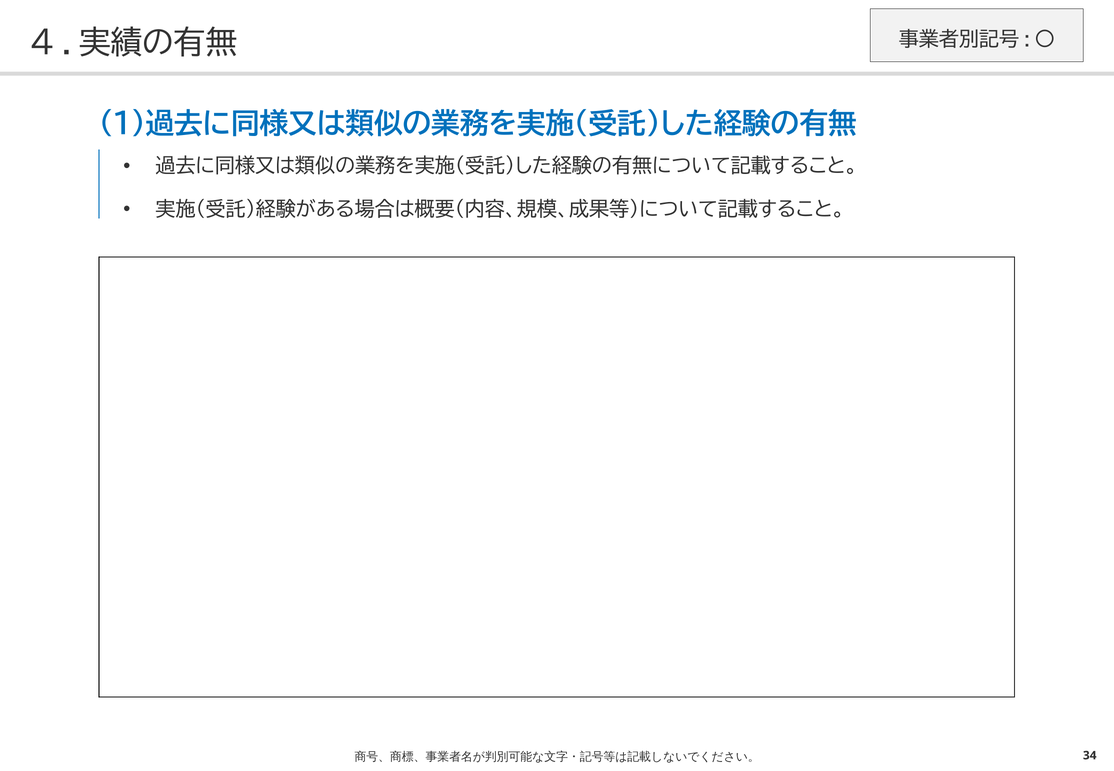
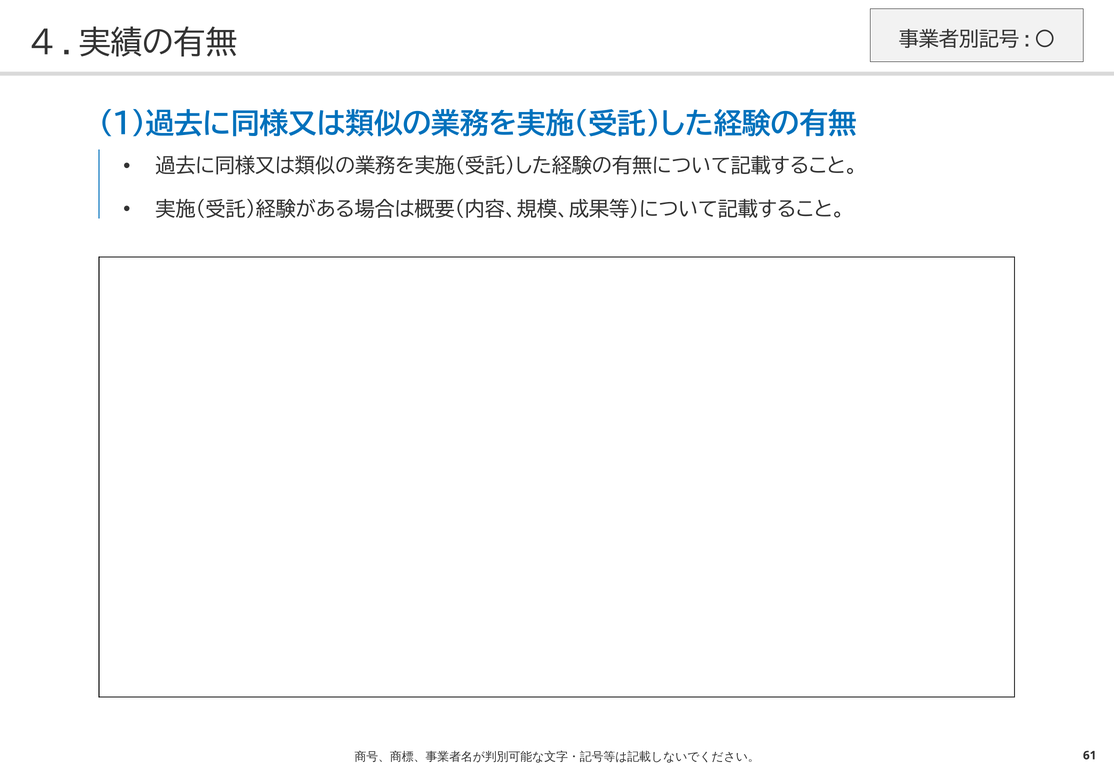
34: 34 -> 61
